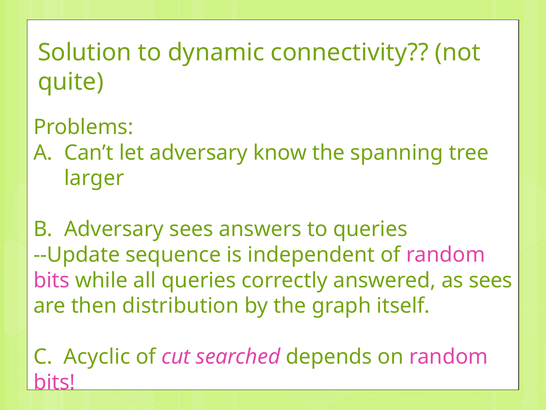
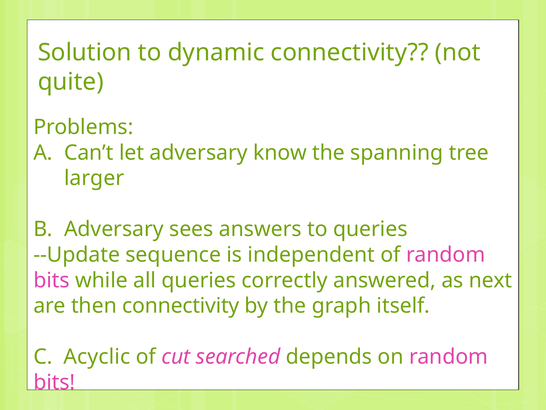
as sees: sees -> next
then distribution: distribution -> connectivity
